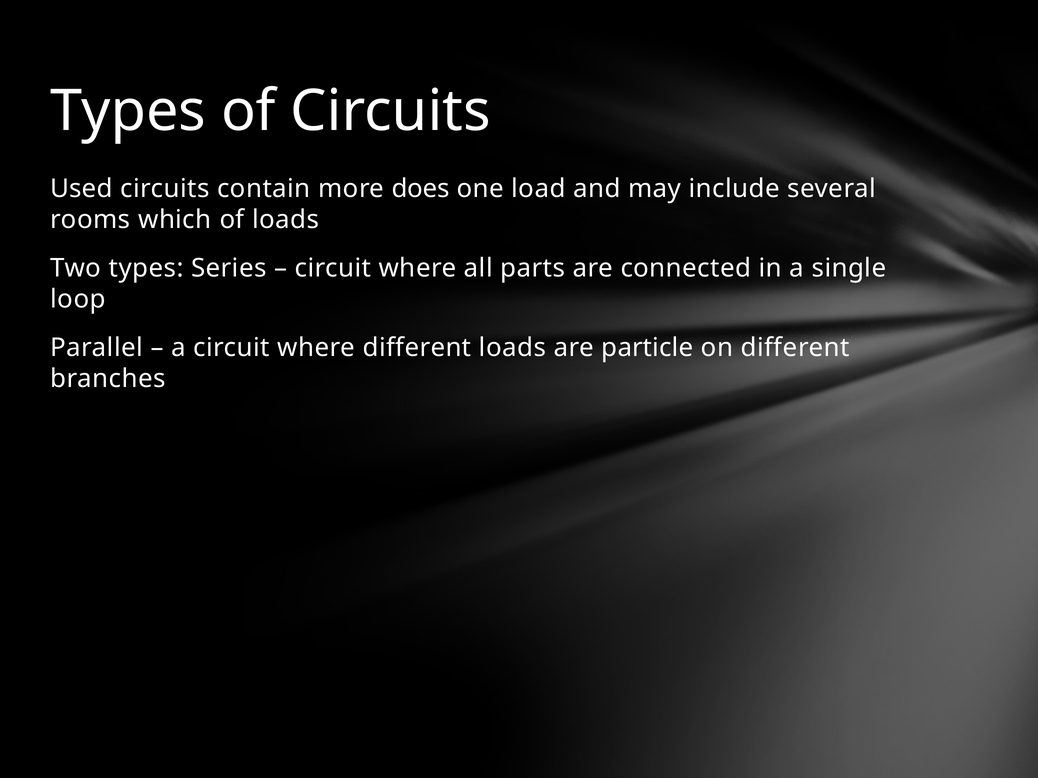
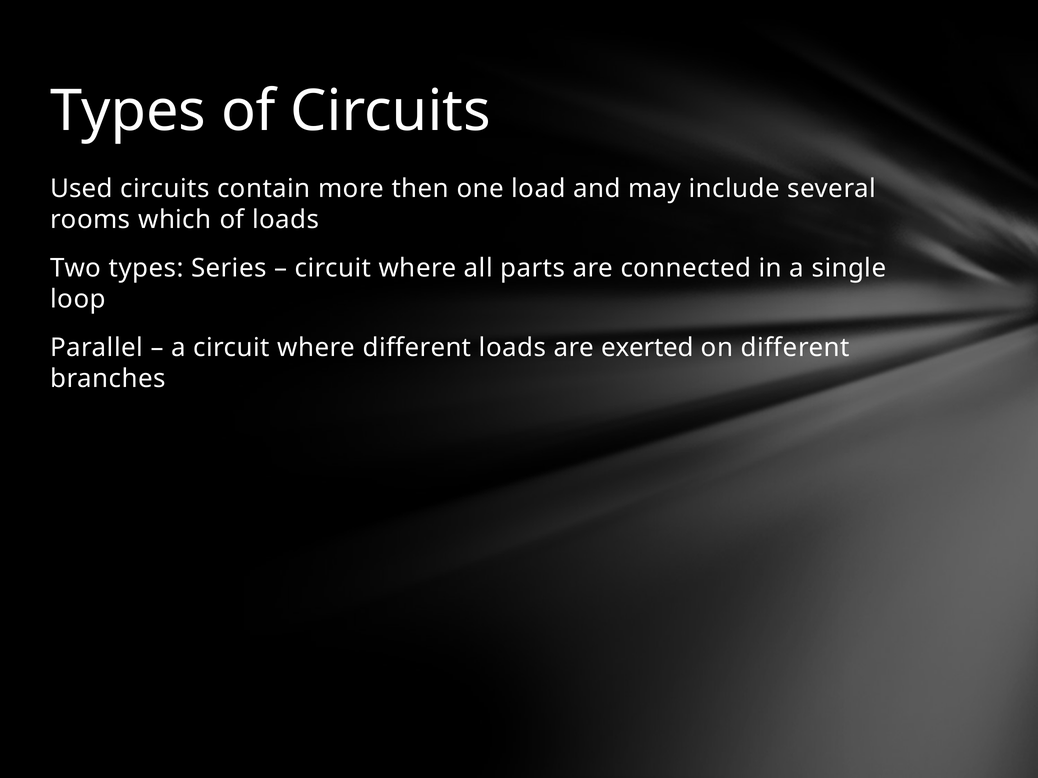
does: does -> then
particle: particle -> exerted
